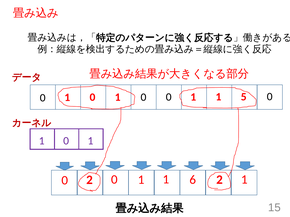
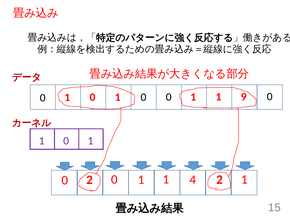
5: 5 -> 9
6: 6 -> 4
